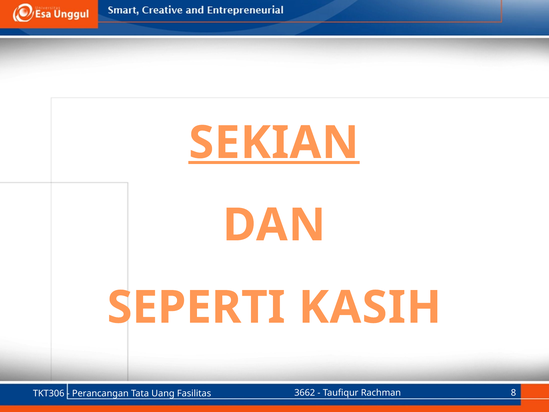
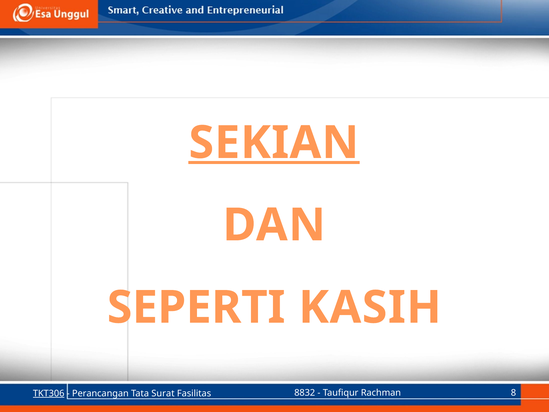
3662: 3662 -> 8832
TKT306 underline: none -> present
Uang: Uang -> Surat
